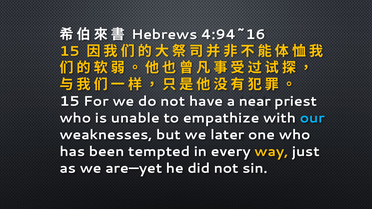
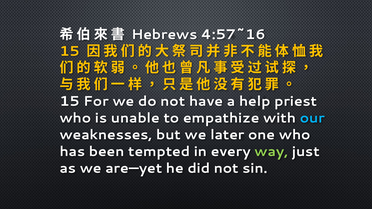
4:94~16: 4:94~16 -> 4:57~16
near: near -> help
way colour: yellow -> light green
